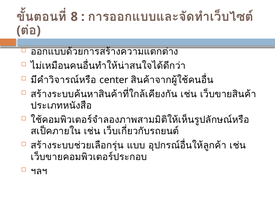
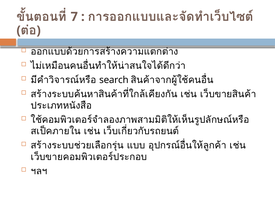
8: 8 -> 7
center: center -> search
